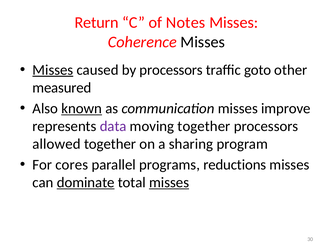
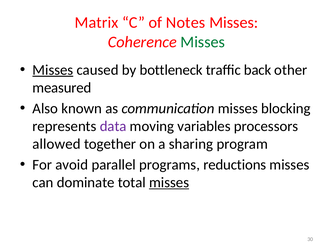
Return: Return -> Matrix
Misses at (203, 42) colour: black -> green
by processors: processors -> bottleneck
goto: goto -> back
known underline: present -> none
improve: improve -> blocking
moving together: together -> variables
cores: cores -> avoid
dominate underline: present -> none
